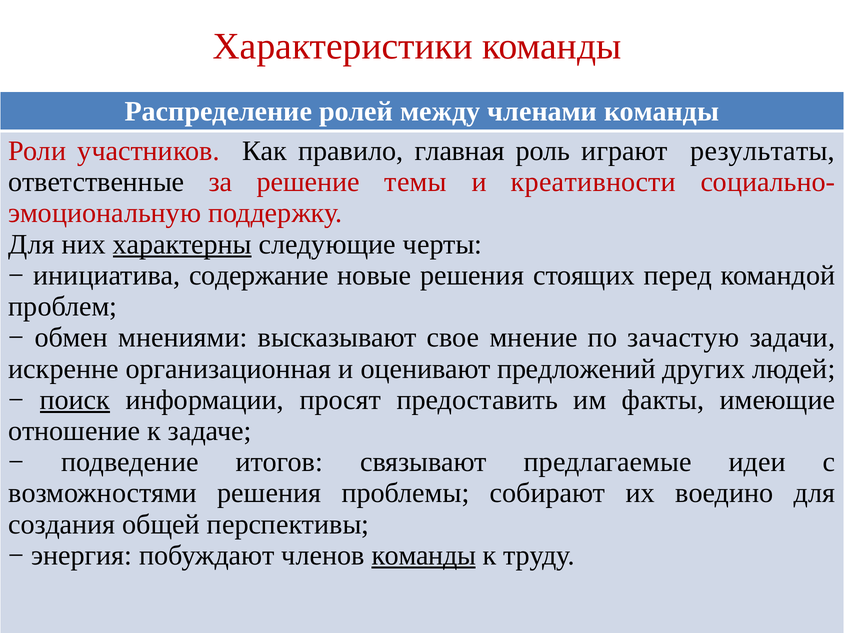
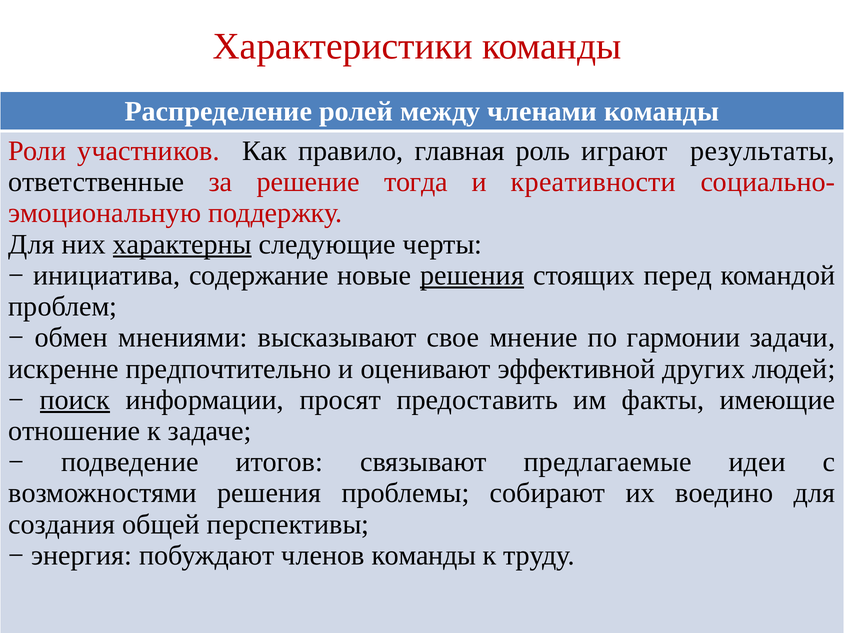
темы: темы -> тогда
решения at (472, 275) underline: none -> present
зачастую: зачастую -> гармонии
организационная: организационная -> предпочтительно
предложений: предложений -> эффективной
команды at (424, 555) underline: present -> none
